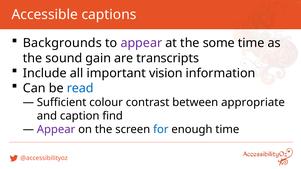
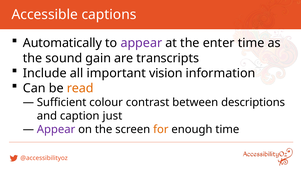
Backgrounds: Backgrounds -> Automatically
some: some -> enter
read colour: blue -> orange
appropriate: appropriate -> descriptions
find: find -> just
for colour: blue -> orange
